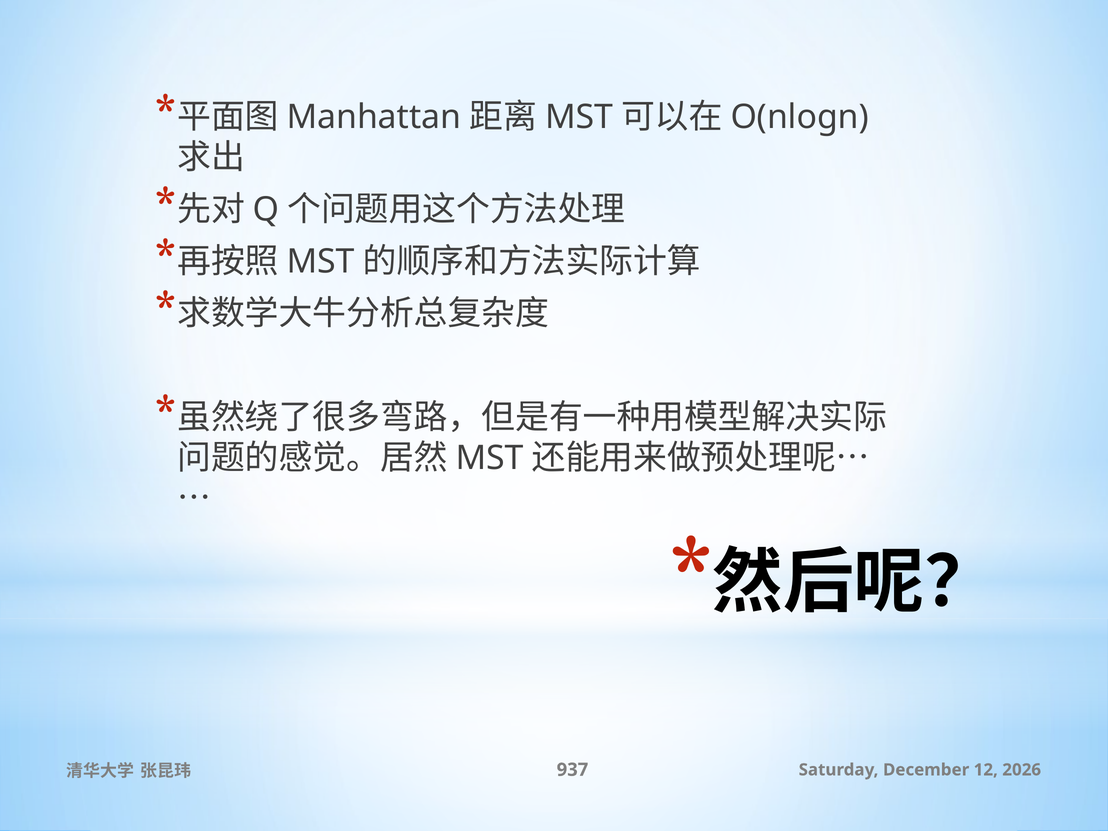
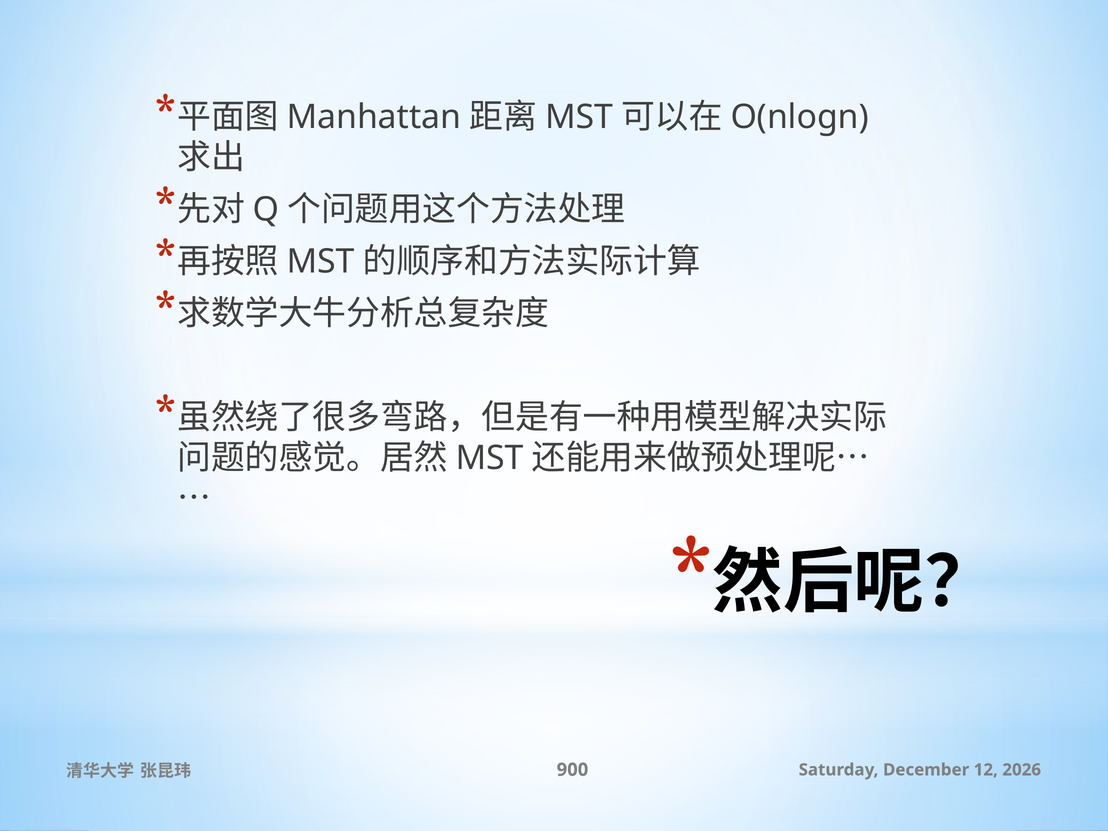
937: 937 -> 900
